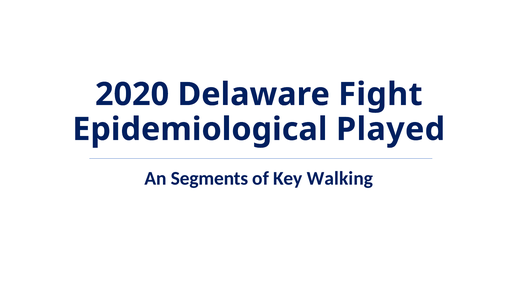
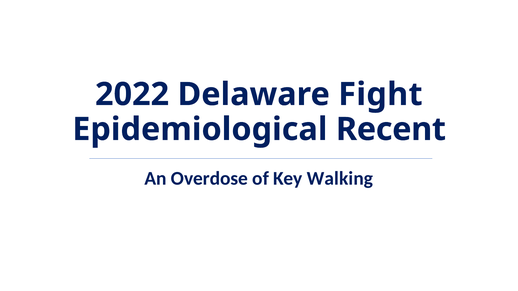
2020: 2020 -> 2022
Played: Played -> Recent
Segments: Segments -> Overdose
